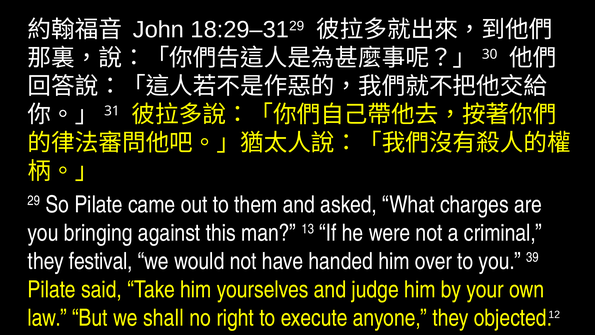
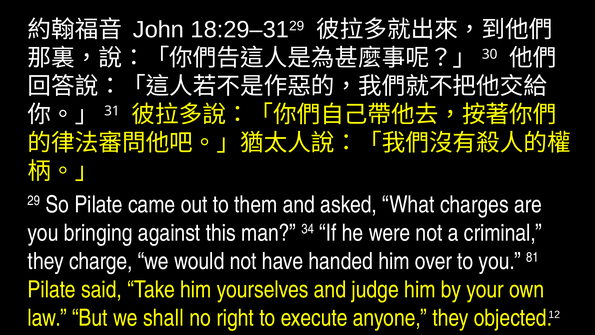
13: 13 -> 34
festival: festival -> charge
39: 39 -> 81
